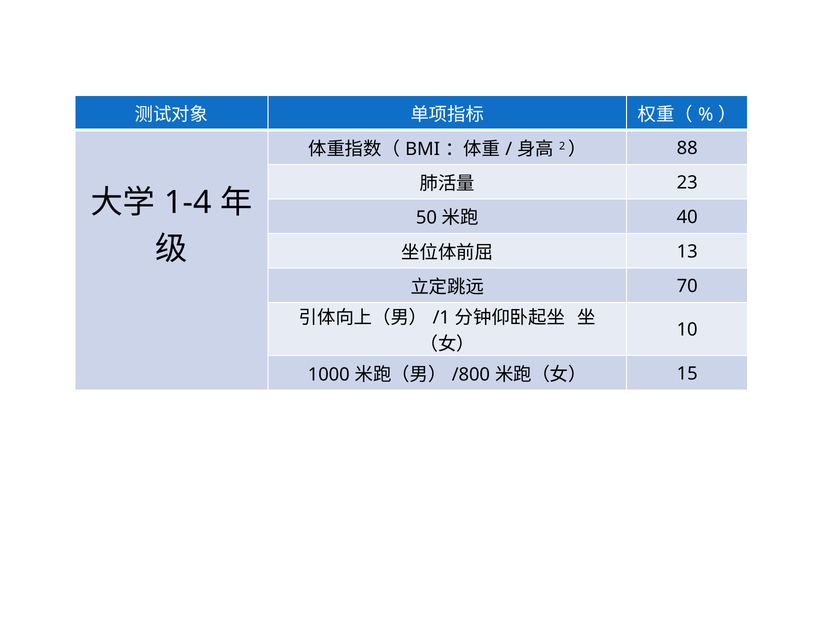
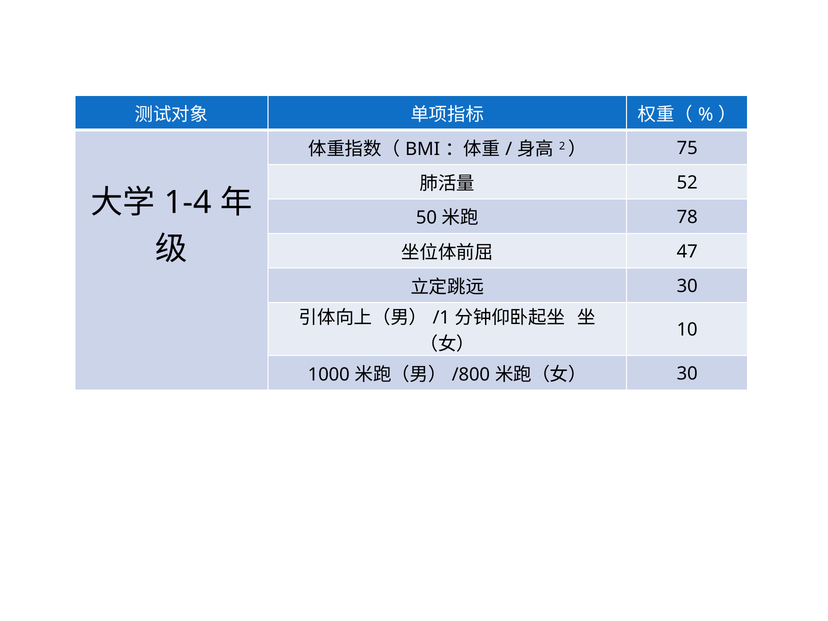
88: 88 -> 75
23: 23 -> 52
40: 40 -> 78
13: 13 -> 47
70 at (687, 286): 70 -> 30
15 at (687, 374): 15 -> 30
